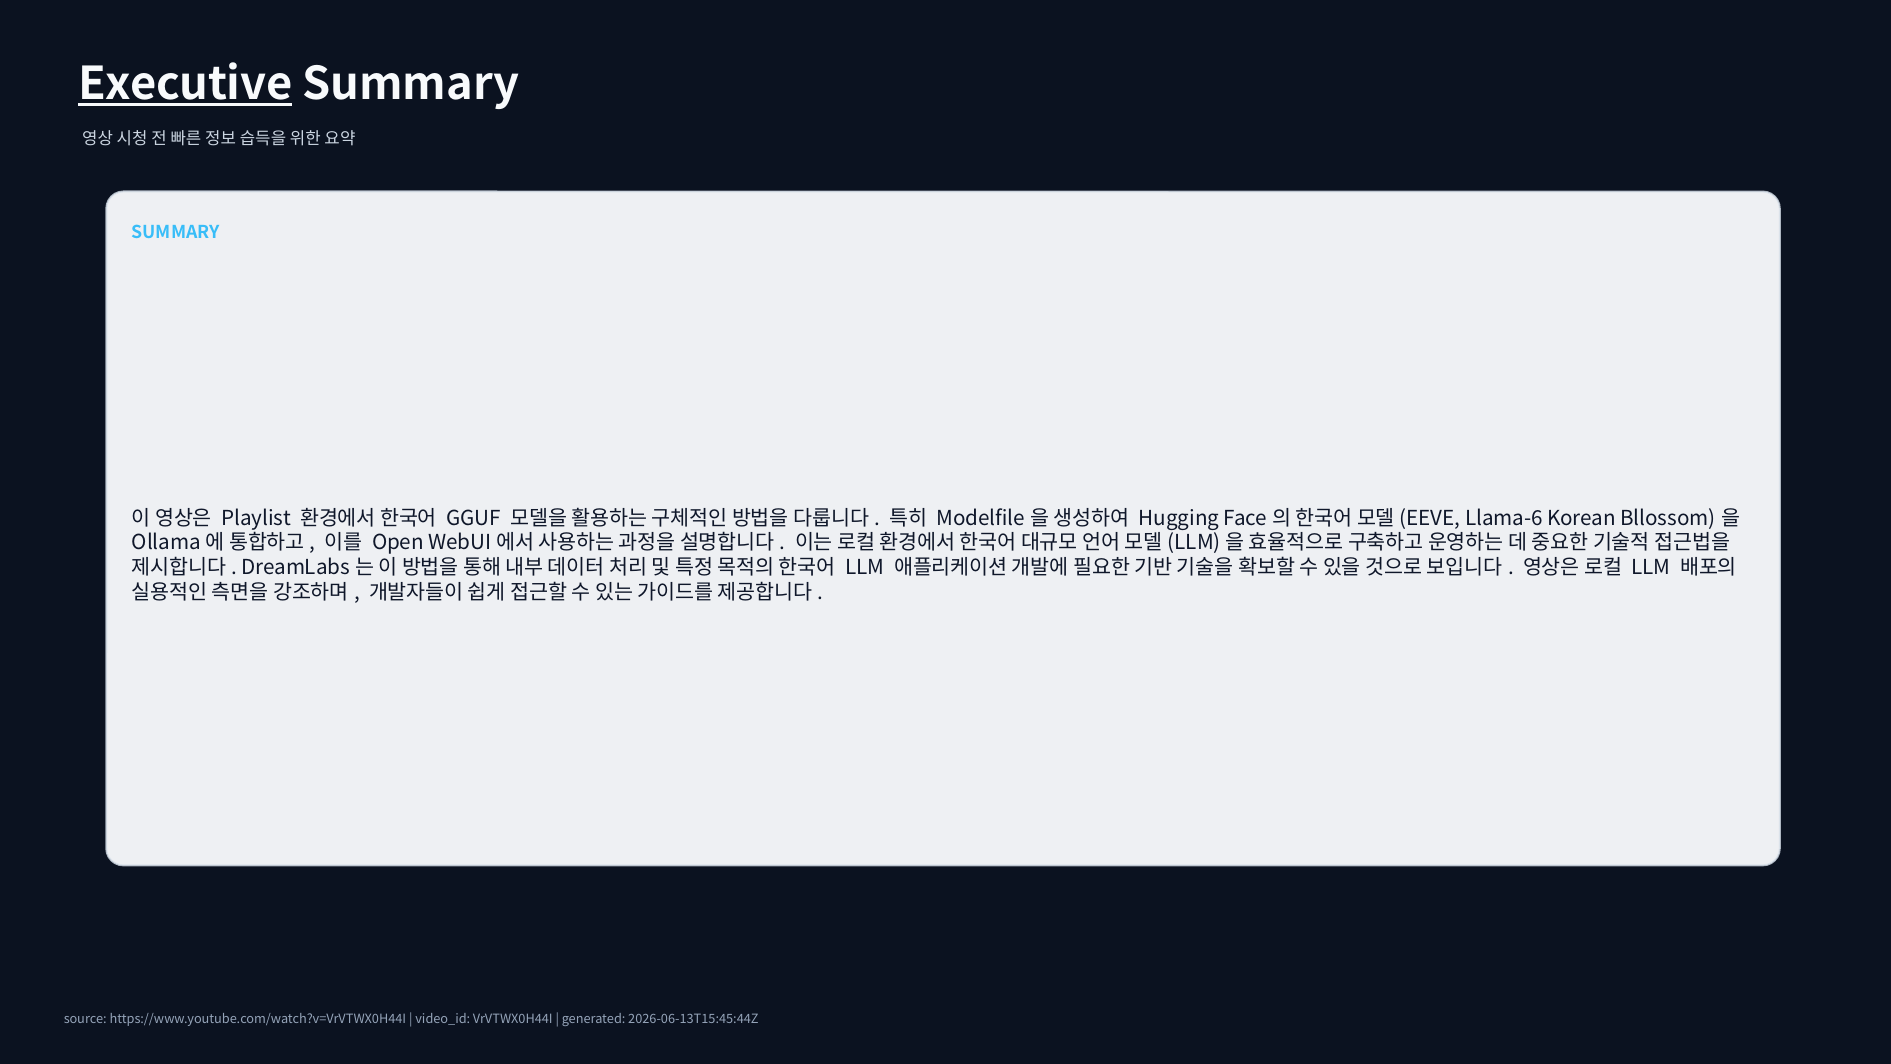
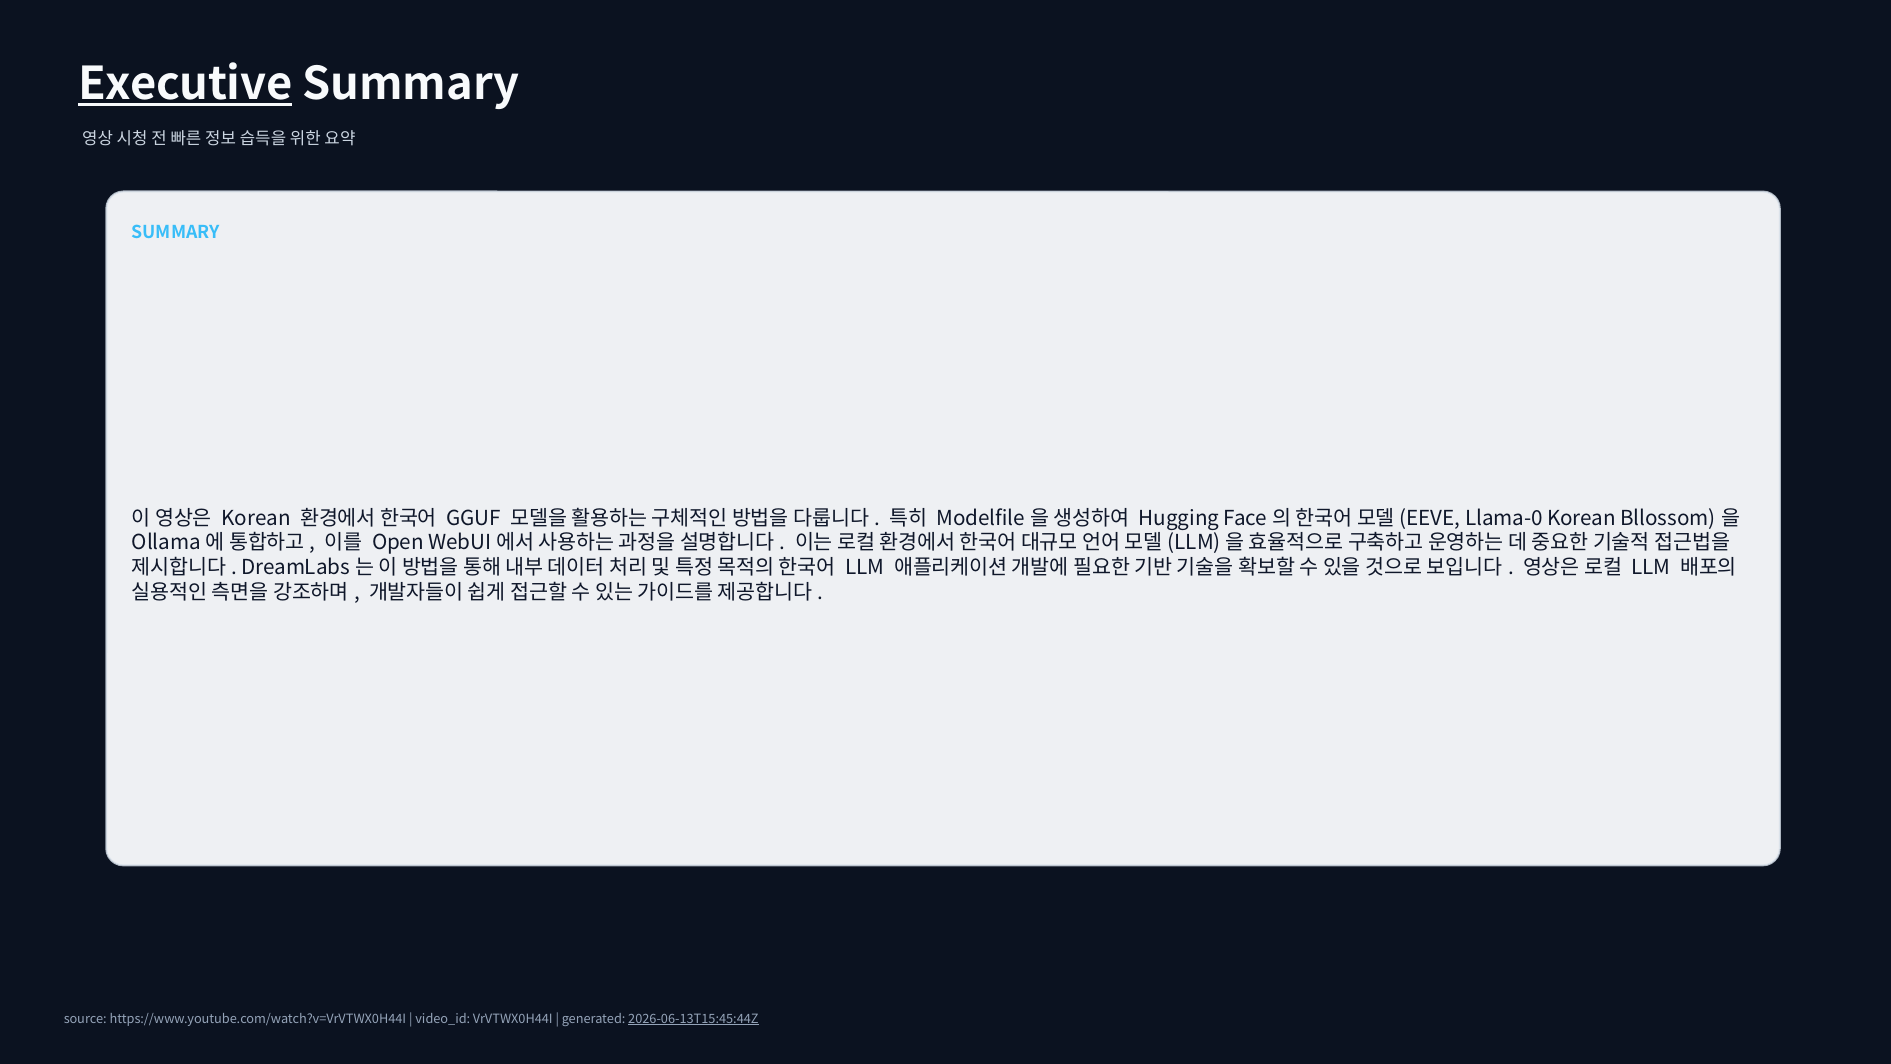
Playlist at (256, 518): Playlist -> Korean
Llama-6: Llama-6 -> Llama-0
2026-06-13T15:45:44Z underline: none -> present
